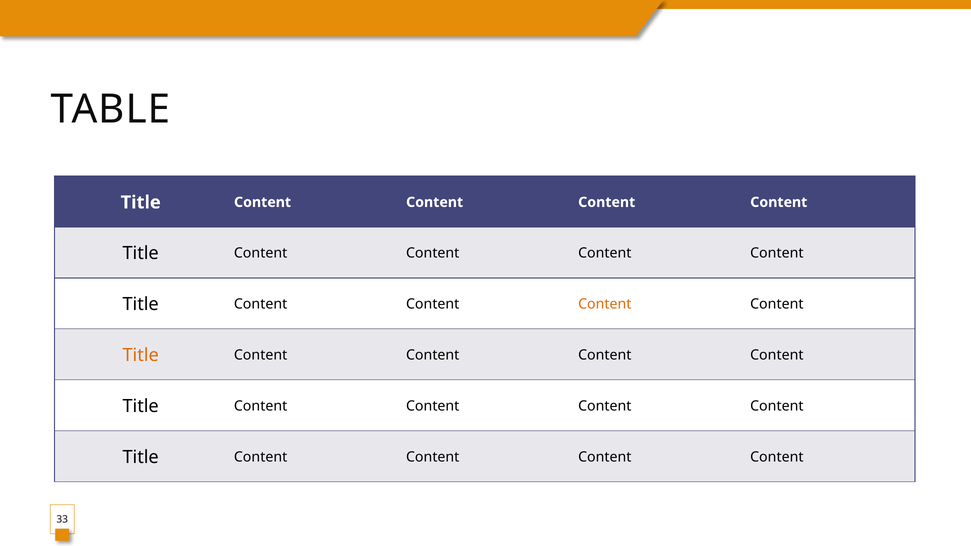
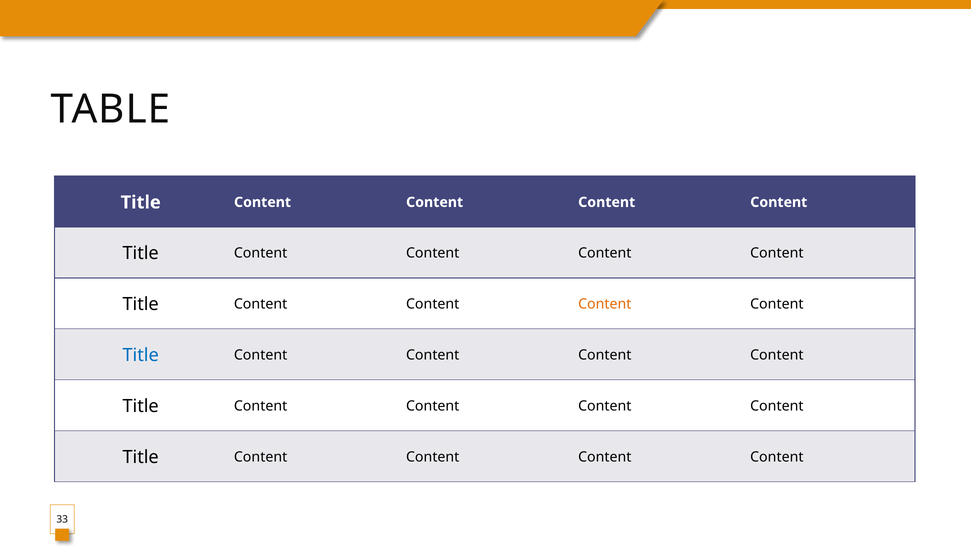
Title at (141, 355) colour: orange -> blue
